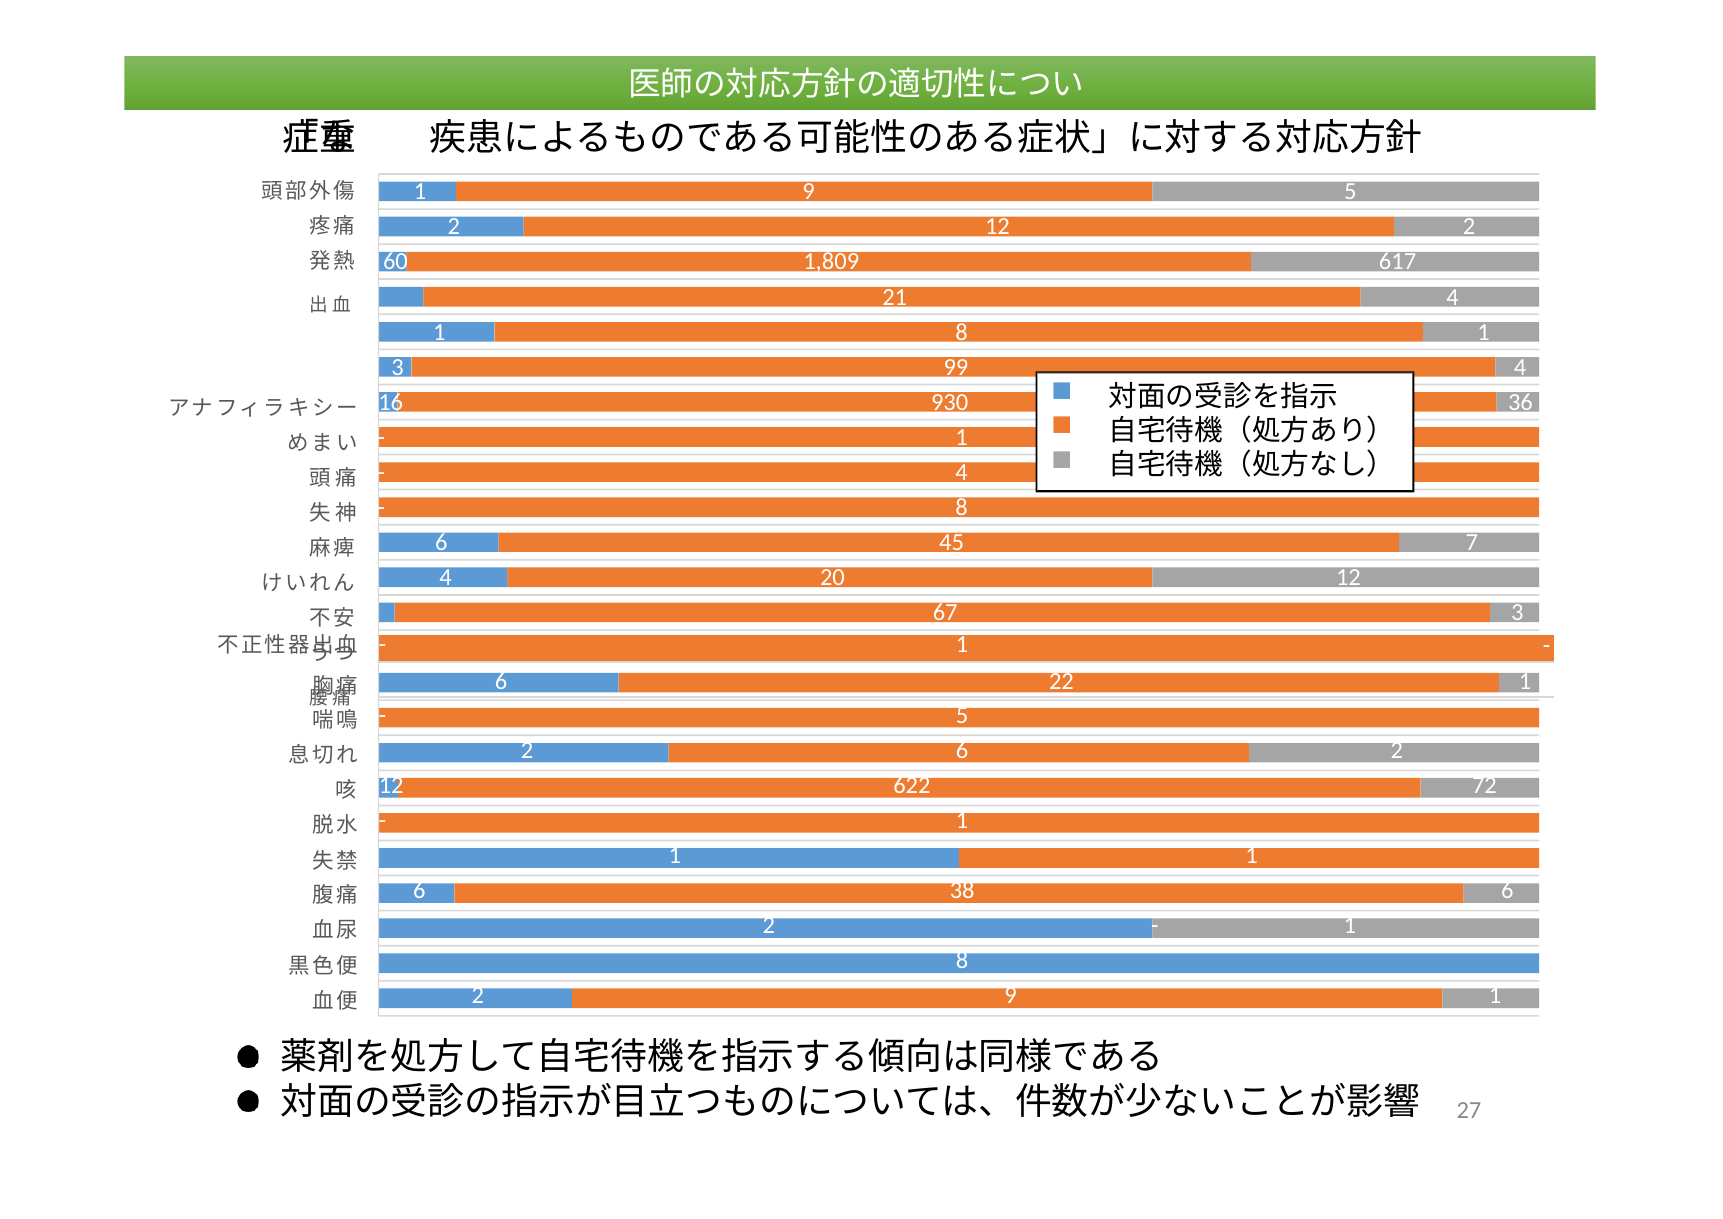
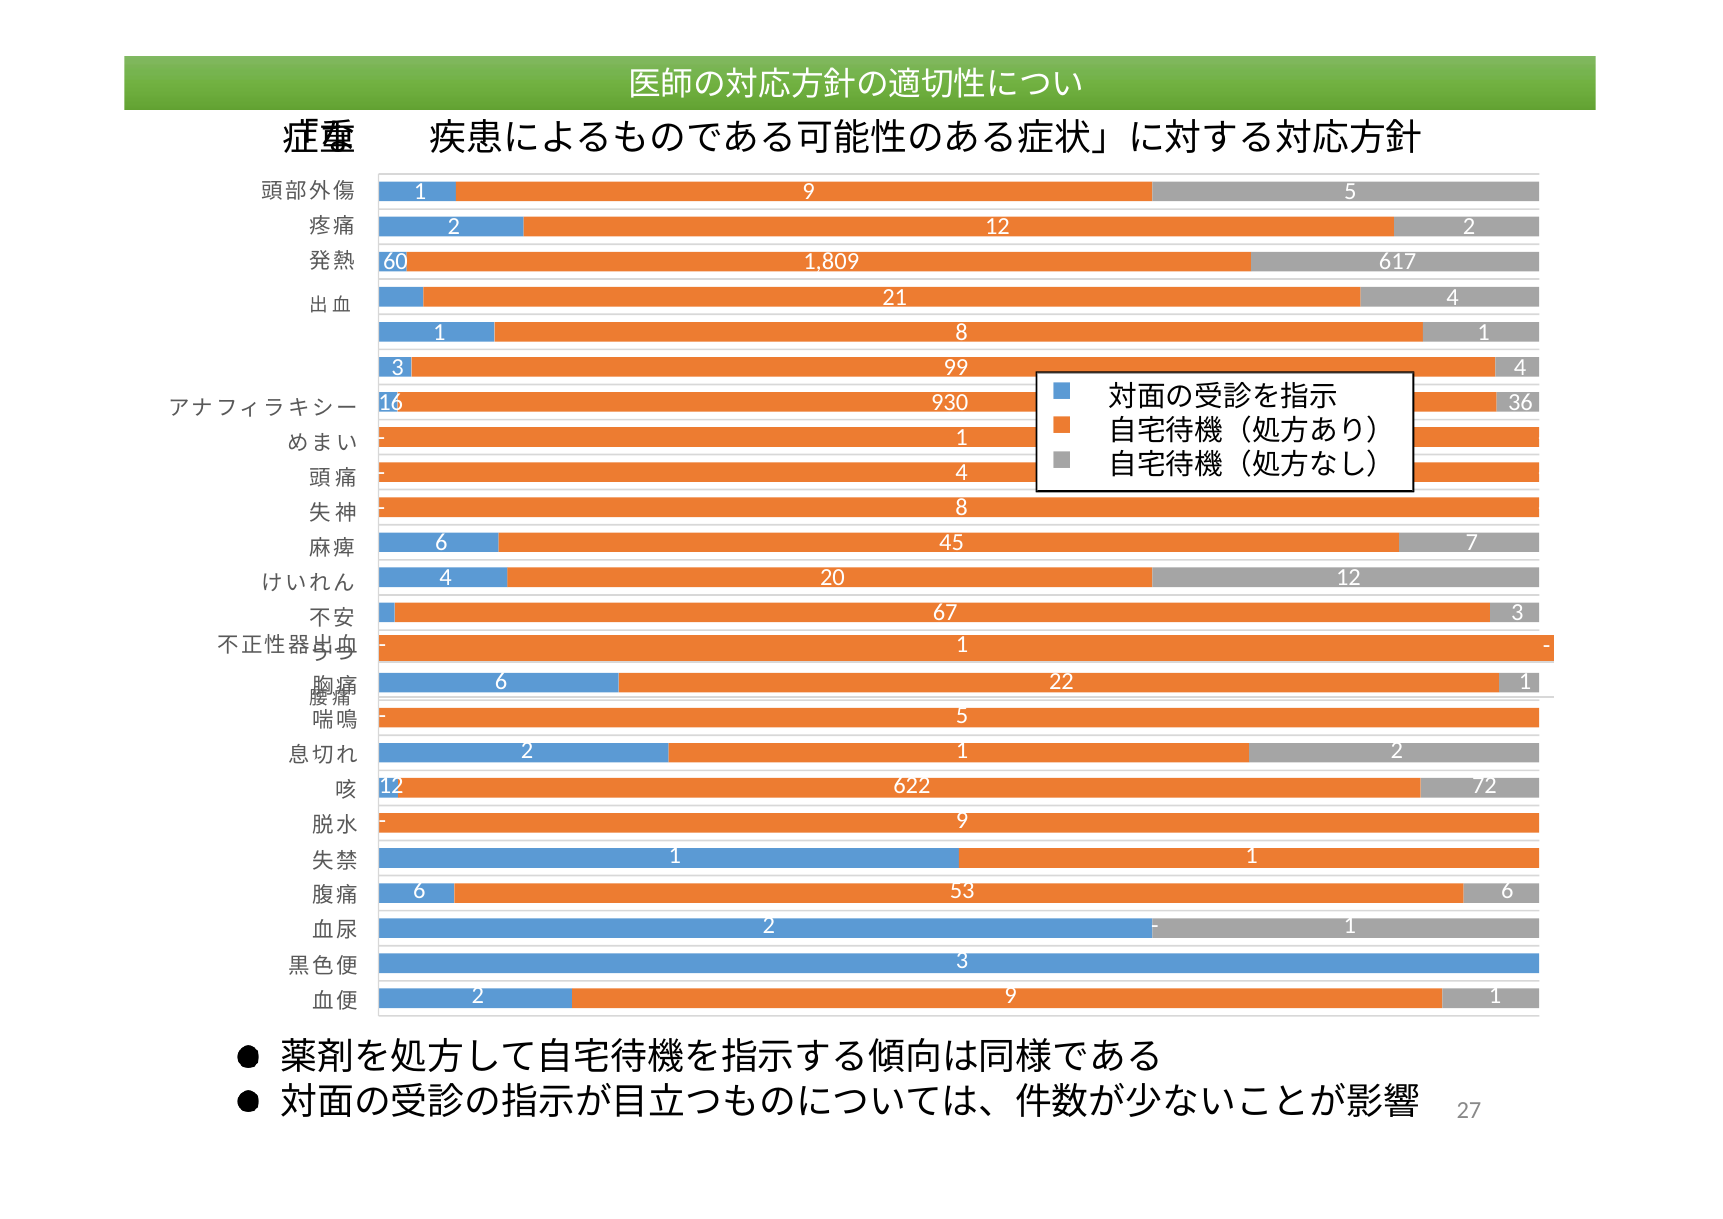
6 at (962, 750): 6 -> 1
1 at (962, 820): 1 -> 9
38: 38 -> 53
8 at (962, 960): 8 -> 3
